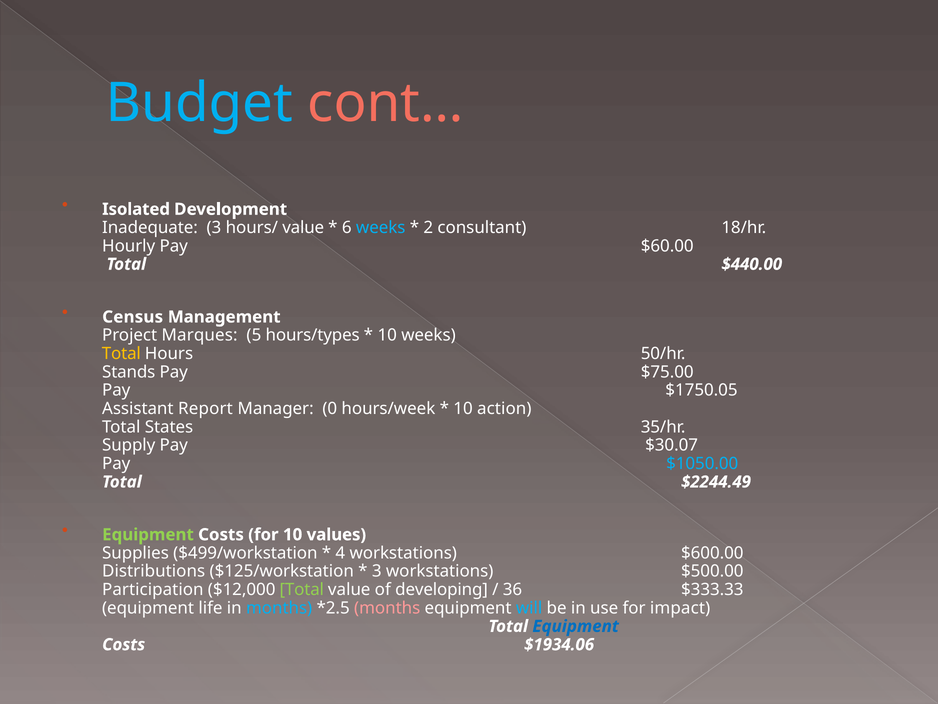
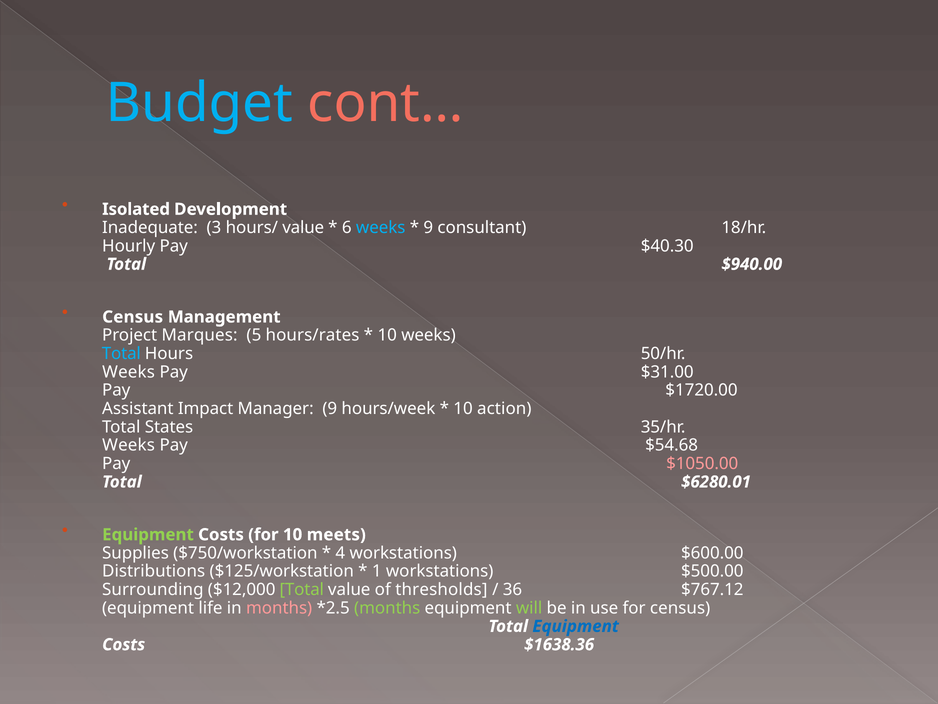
2 at (428, 227): 2 -> 9
$60.00: $60.00 -> $40.30
$440.00: $440.00 -> $940.00
hours/types: hours/types -> hours/rates
Total at (121, 353) colour: yellow -> light blue
Stands at (129, 372): Stands -> Weeks
$75.00: $75.00 -> $31.00
$1750.05: $1750.05 -> $1720.00
Report: Report -> Impact
Manager 0: 0 -> 9
Supply at (129, 445): Supply -> Weeks
$30.07: $30.07 -> $54.68
$1050.00 colour: light blue -> pink
$2244.49: $2244.49 -> $6280.01
values: values -> meets
$499/workstation: $499/workstation -> $750/workstation
3 at (377, 571): 3 -> 1
Participation: Participation -> Surrounding
developing: developing -> thresholds
$333.33: $333.33 -> $767.12
months at (279, 608) colour: light blue -> pink
months at (387, 608) colour: pink -> light green
will colour: light blue -> light green
for impact: impact -> census
$1934.06: $1934.06 -> $1638.36
